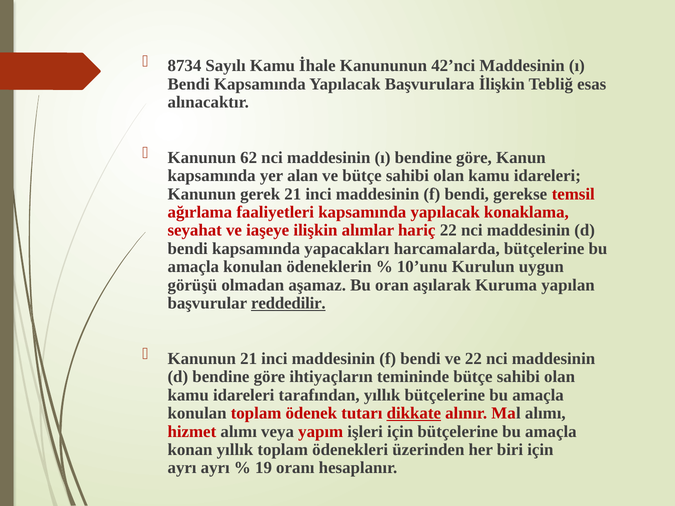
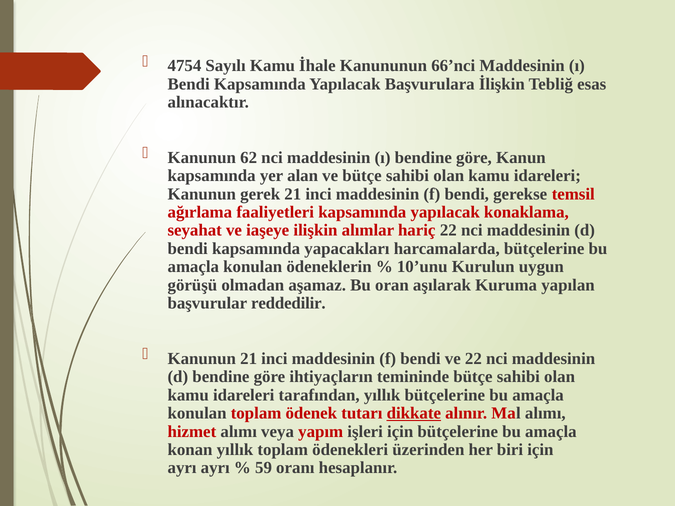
8734: 8734 -> 4754
42’nci: 42’nci -> 66’nci
reddedilir underline: present -> none
19: 19 -> 59
